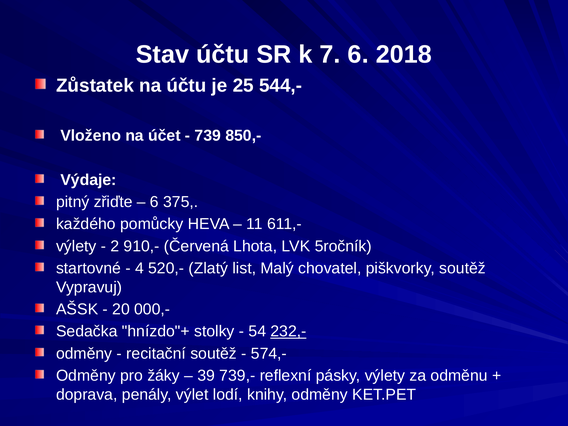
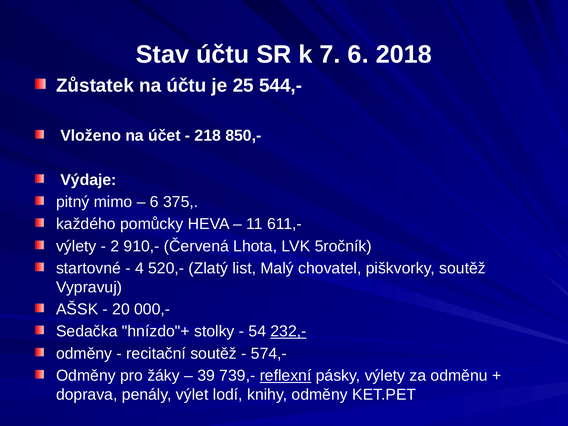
739: 739 -> 218
zřiďte: zřiďte -> mimo
reflexní underline: none -> present
